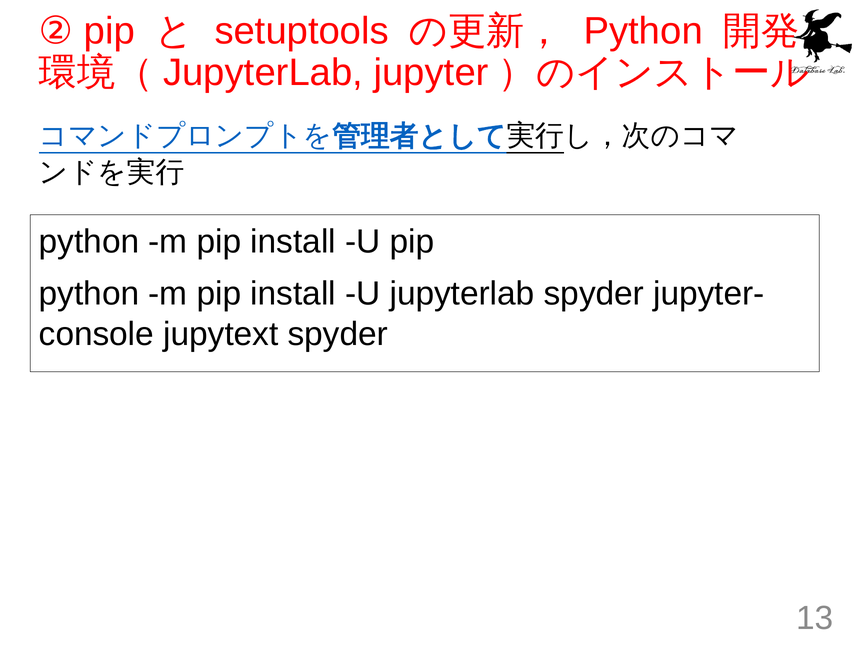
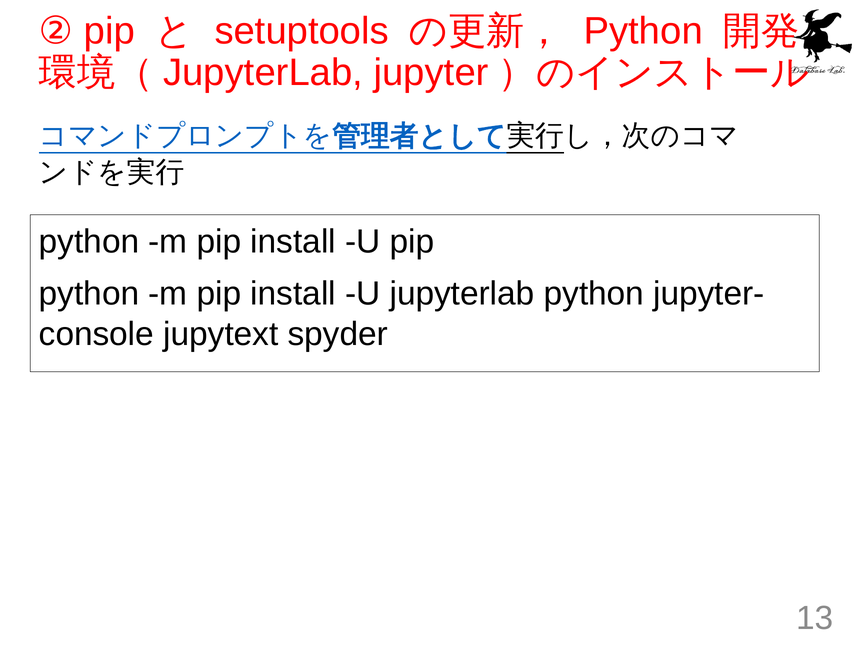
jupyterlab spyder: spyder -> python
